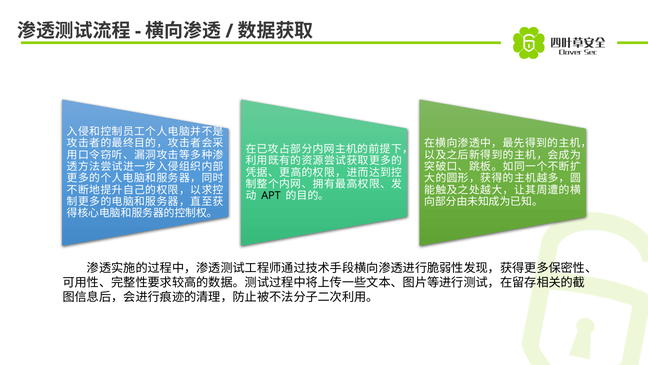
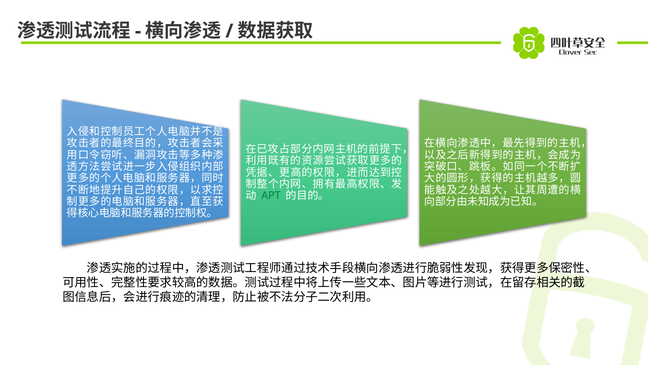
APT colour: black -> green
